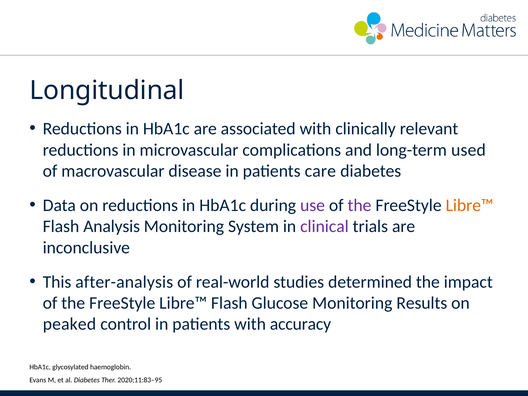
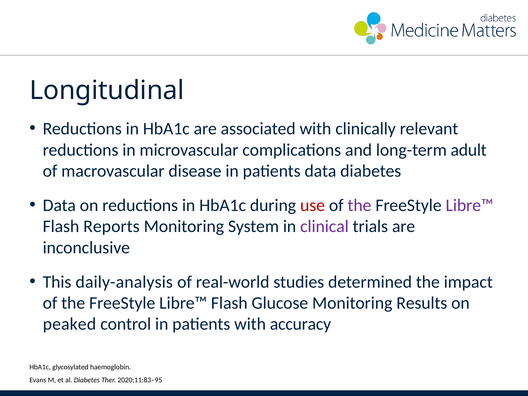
used: used -> adult
patients care: care -> data
use colour: purple -> red
Libre™ at (469, 205) colour: orange -> purple
Analysis: Analysis -> Reports
after-analysis: after-analysis -> daily-analysis
